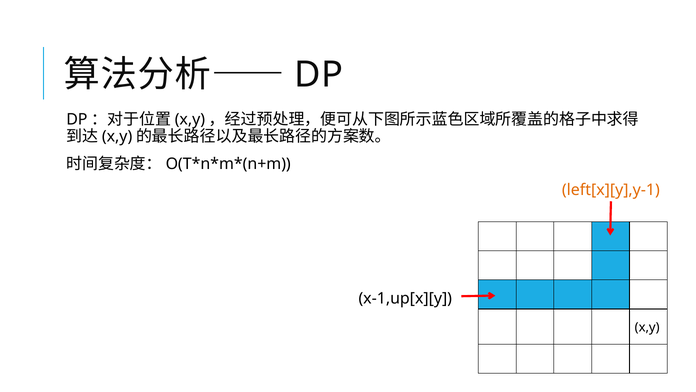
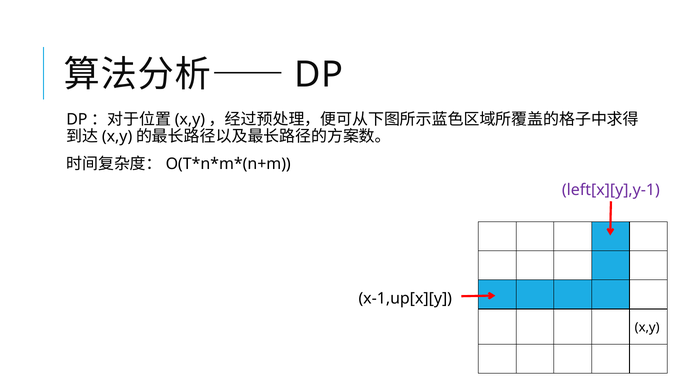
left[x][y],y-1 colour: orange -> purple
